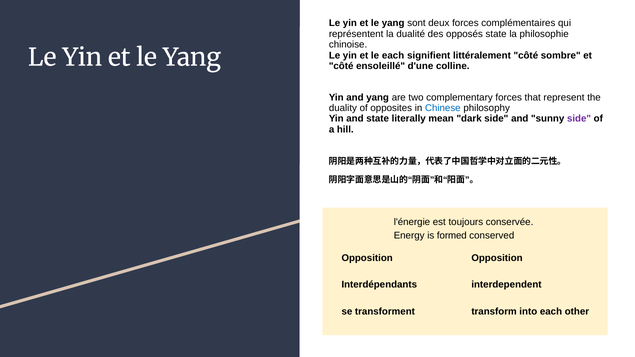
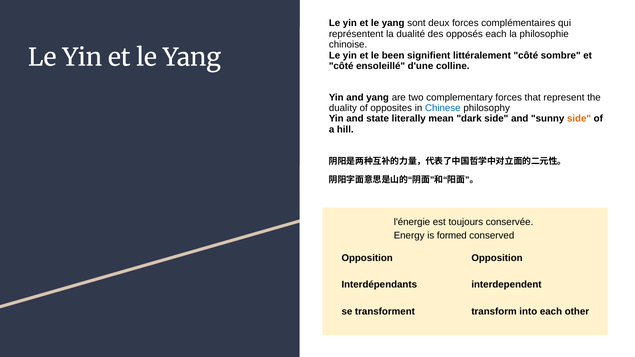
opposés state: state -> each
le each: each -> been
side at (579, 119) colour: purple -> orange
